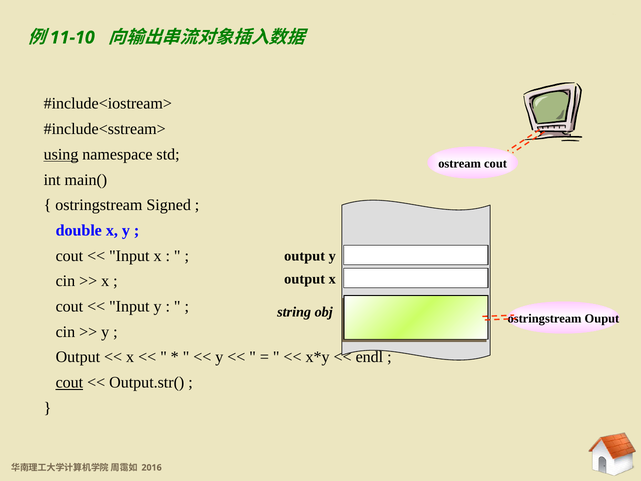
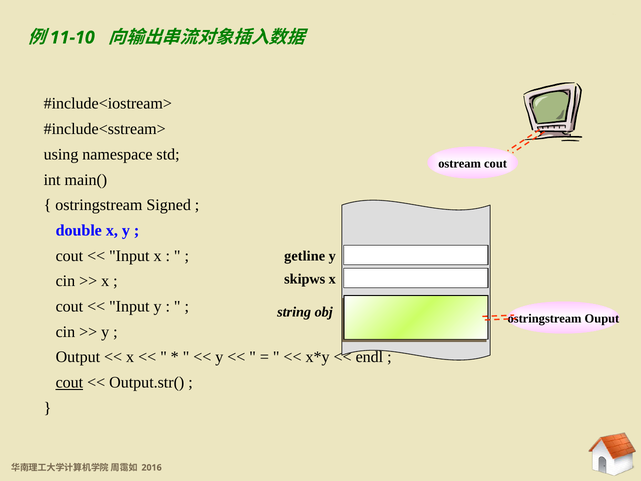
using underline: present -> none
output at (305, 256): output -> getline
output at (305, 279): output -> skipws
